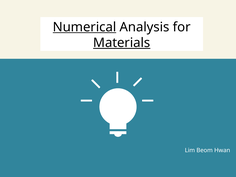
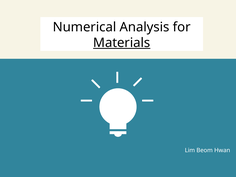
Numerical underline: present -> none
